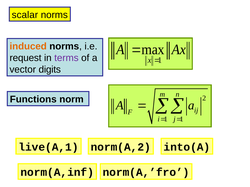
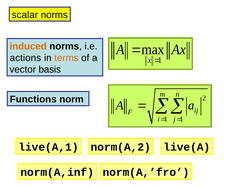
request: request -> actions
terms colour: purple -> orange
digits: digits -> basis
into(A: into(A -> live(A
